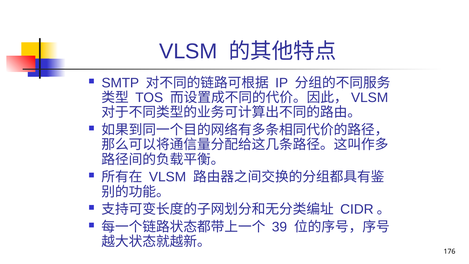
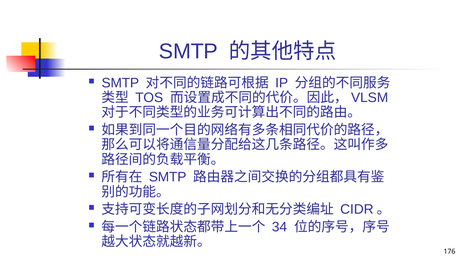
VLSM at (188, 51): VLSM -> SMTP
VLSM at (168, 177): VLSM -> SMTP
39: 39 -> 34
